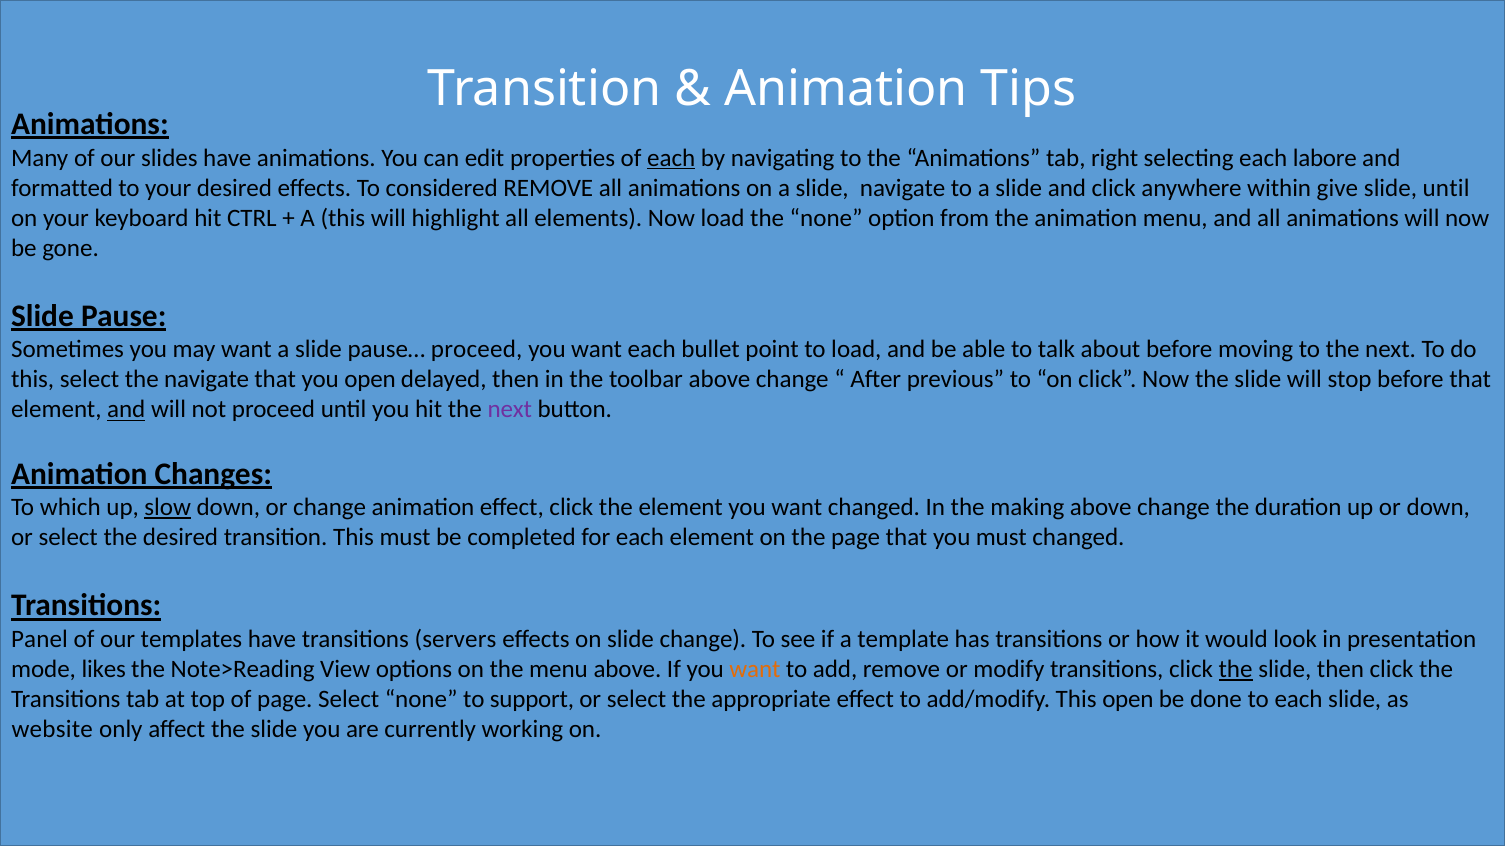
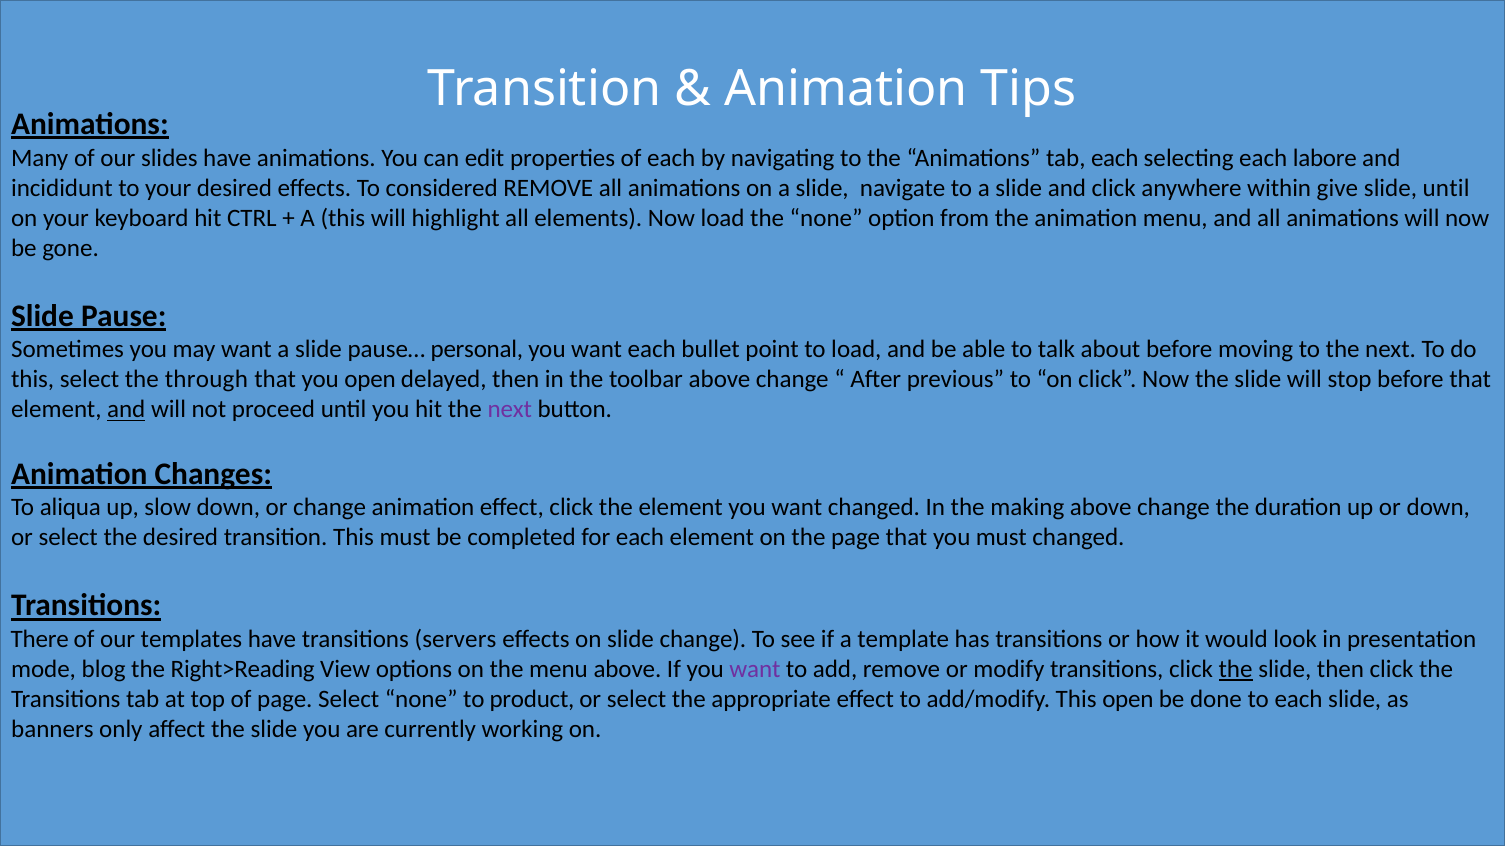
each at (671, 158) underline: present -> none
tab right: right -> each
formatted: formatted -> incididunt
pause… proceed: proceed -> personal
the navigate: navigate -> through
which: which -> aliqua
slow underline: present -> none
Panel: Panel -> There
likes: likes -> blog
Note>Reading: Note>Reading -> Right>Reading
want at (755, 670) colour: orange -> purple
support: support -> product
website: website -> banners
